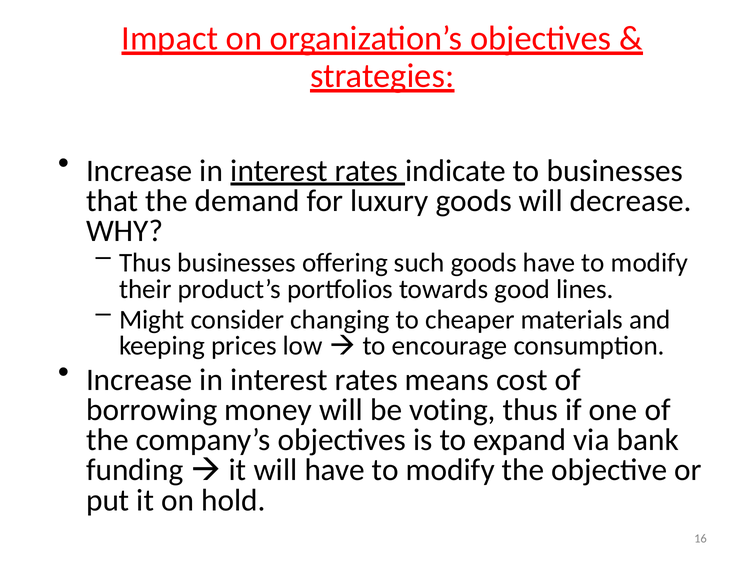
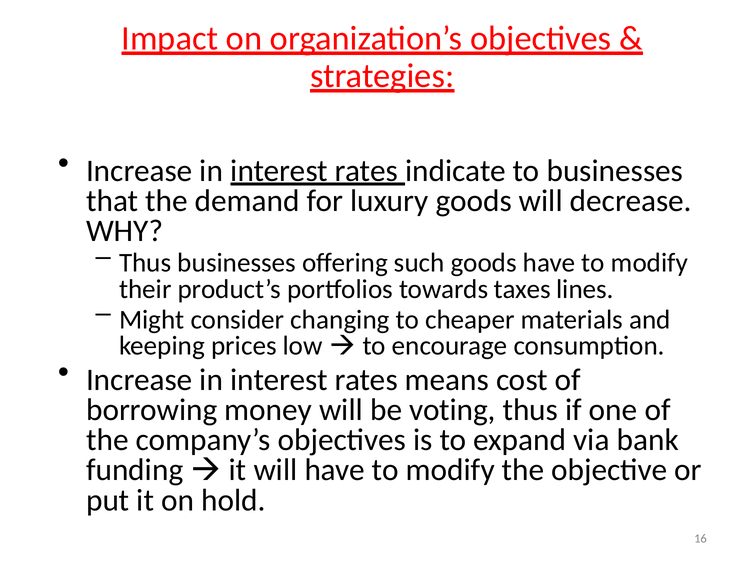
good: good -> taxes
